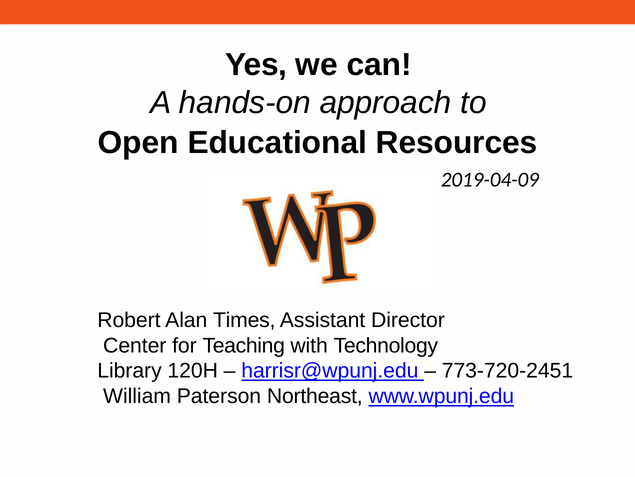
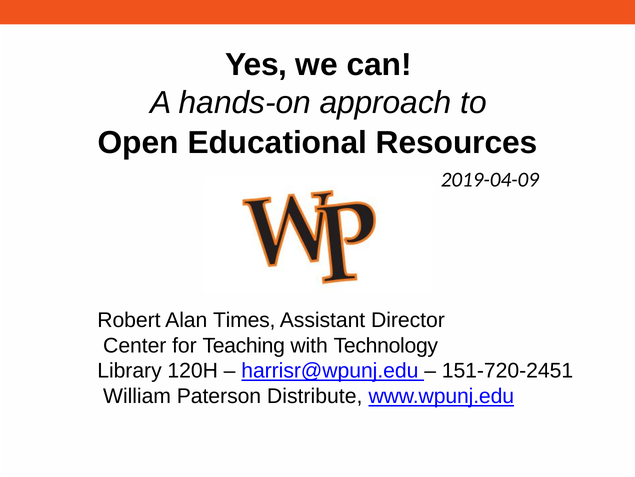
773-720-2451: 773-720-2451 -> 151-720-2451
Northeast: Northeast -> Distribute
